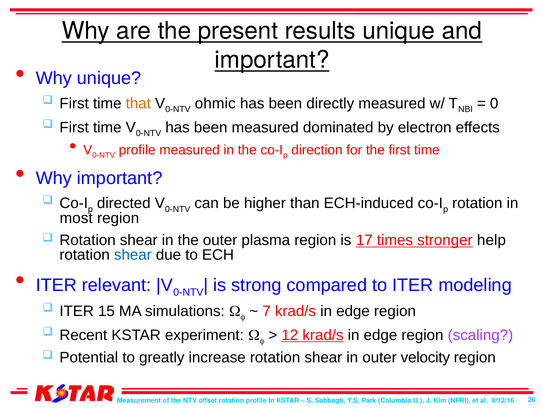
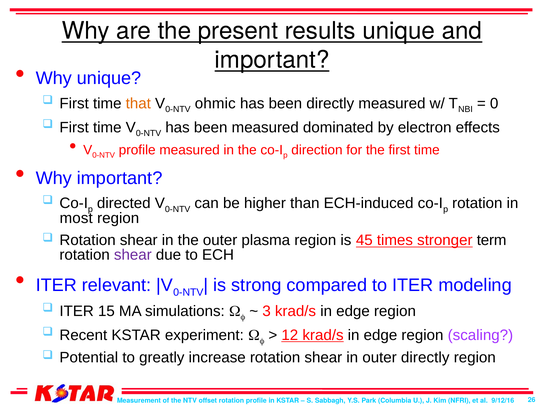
17: 17 -> 45
help: help -> term
shear at (133, 254) colour: blue -> purple
7: 7 -> 3
outer velocity: velocity -> directly
